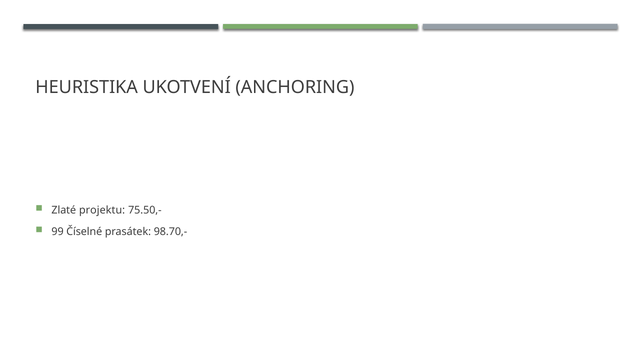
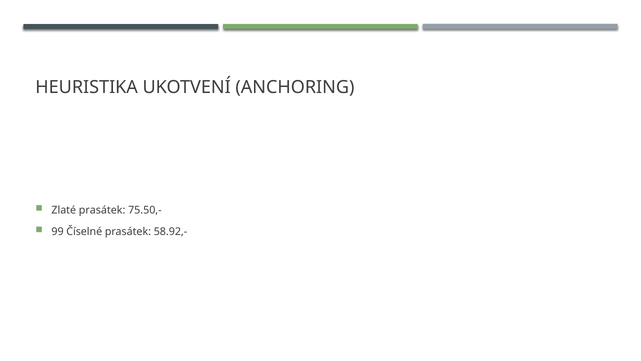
Zlaté projektu: projektu -> prasátek
98.70,-: 98.70,- -> 58.92,-
